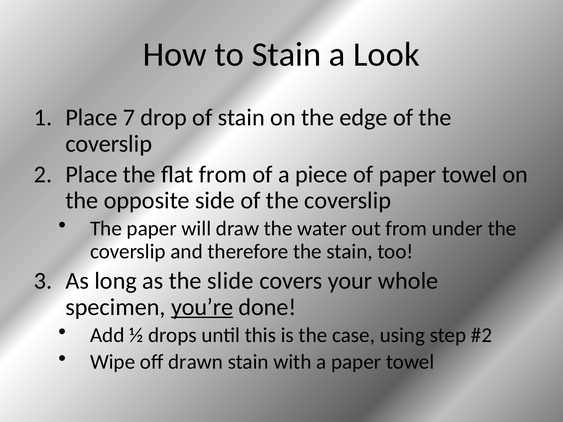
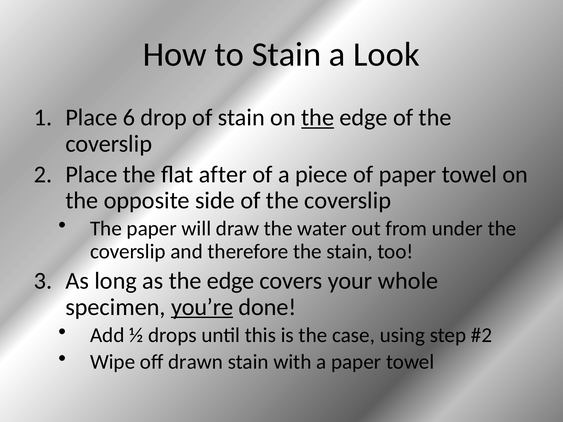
7: 7 -> 6
the at (318, 118) underline: none -> present
flat from: from -> after
as the slide: slide -> edge
